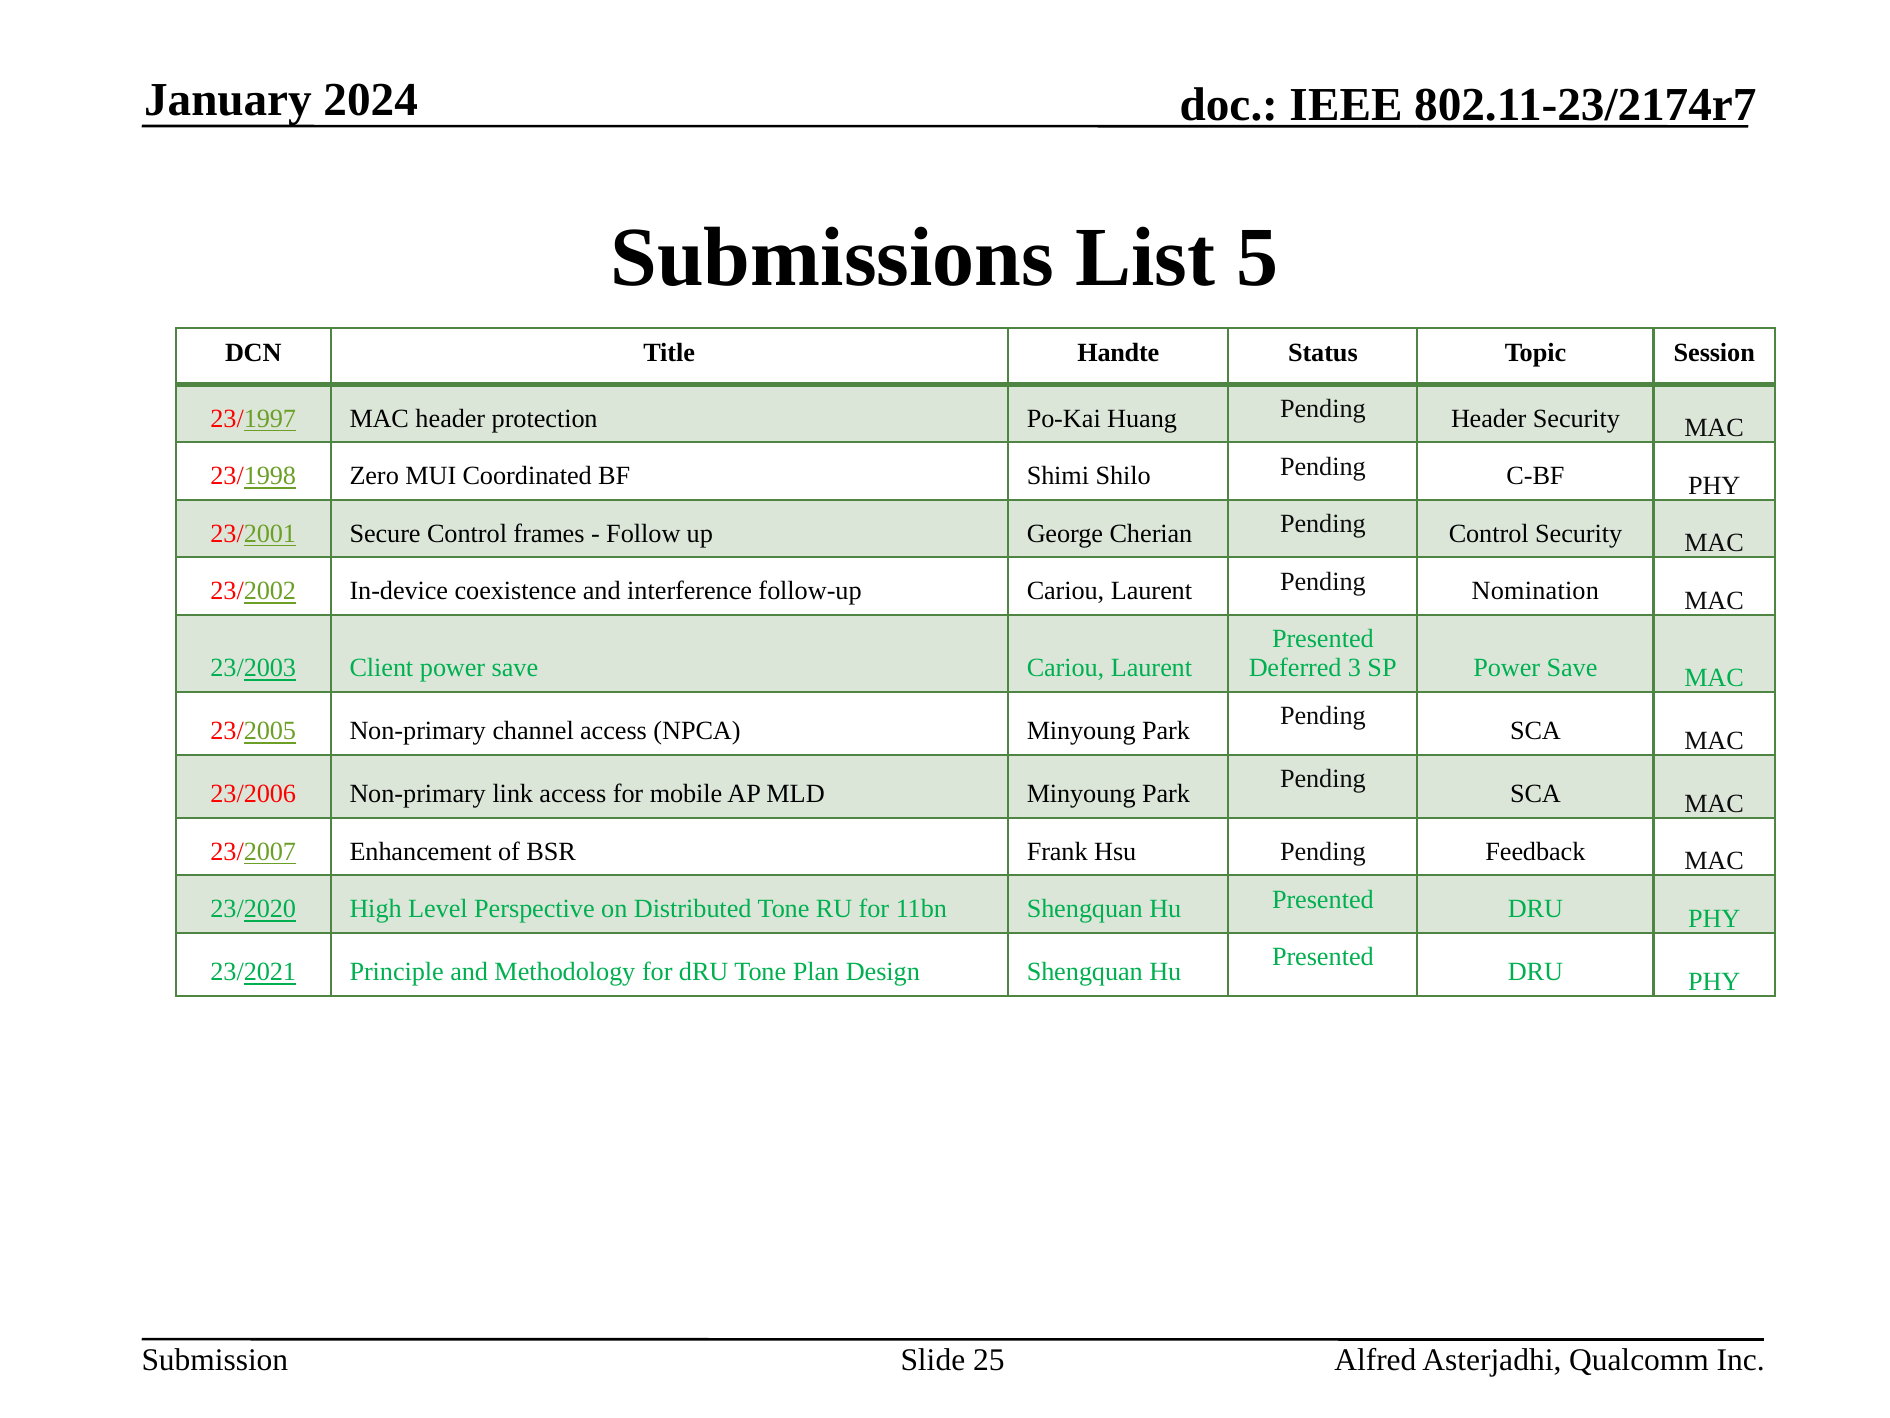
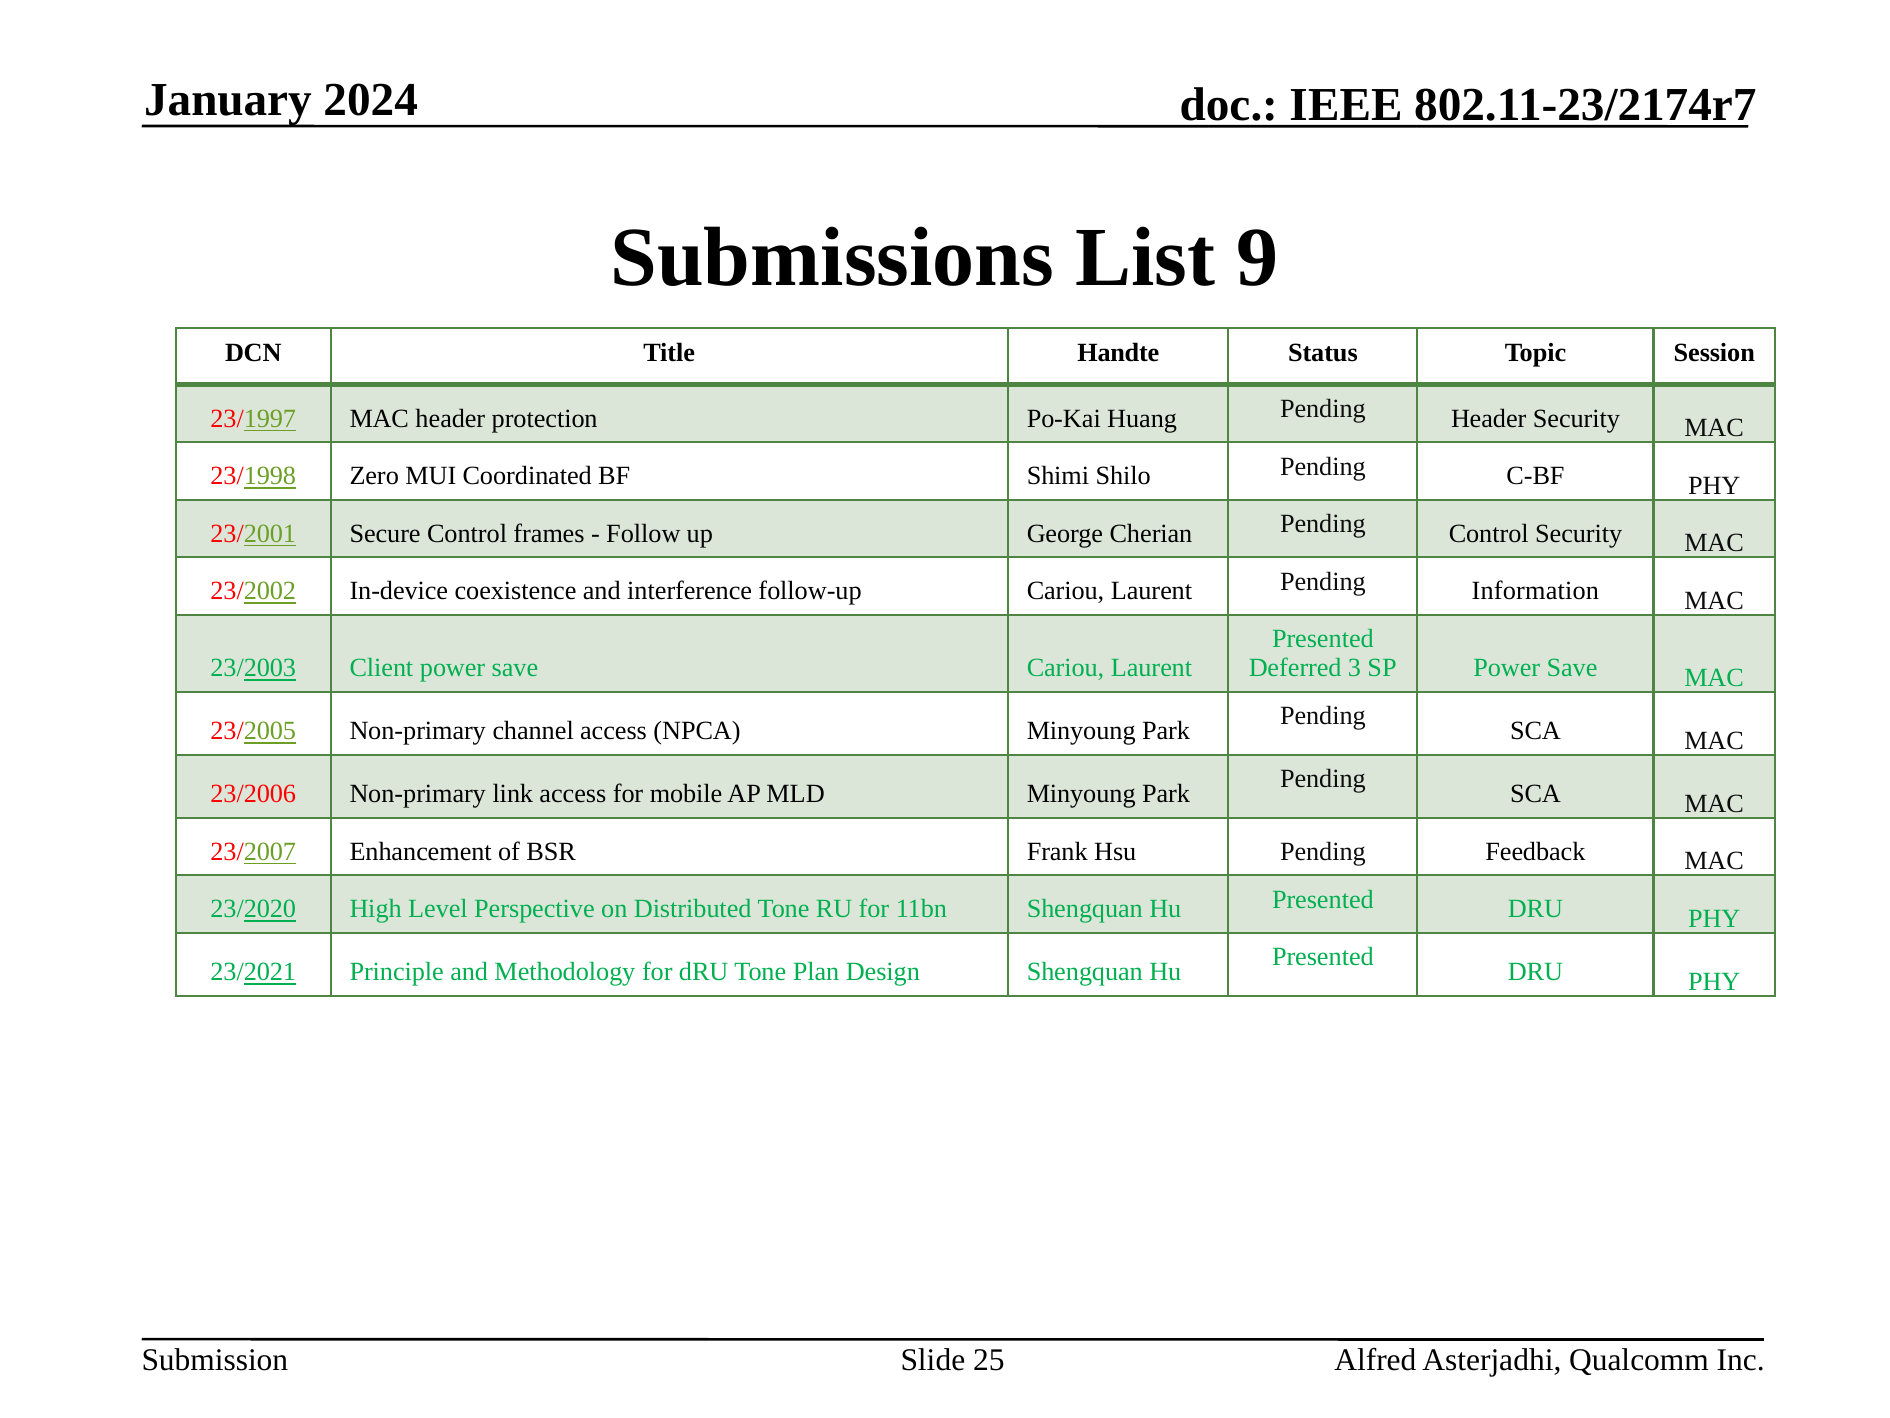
5: 5 -> 9
Nomination: Nomination -> Information
